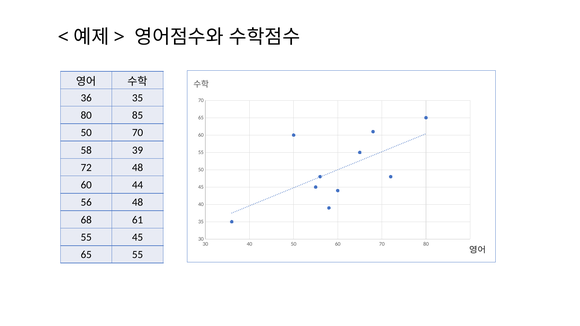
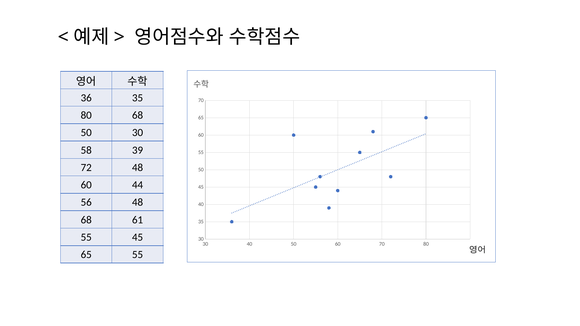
80 85: 85 -> 68
50 70: 70 -> 30
